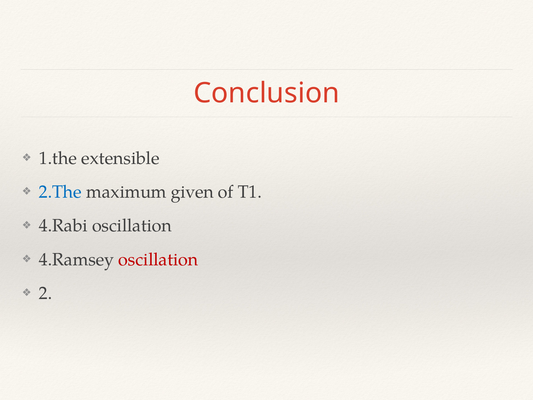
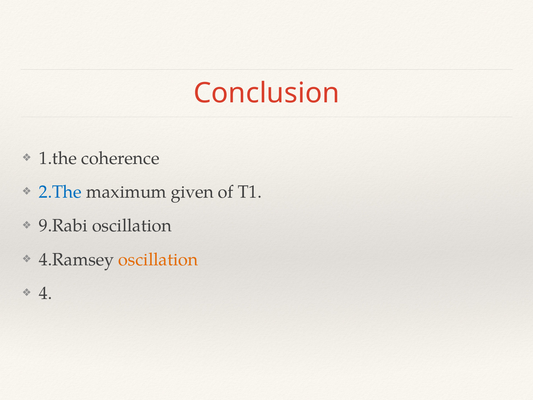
extensible: extensible -> coherence
4.Rabi: 4.Rabi -> 9.Rabi
oscillation at (158, 259) colour: red -> orange
2: 2 -> 4
